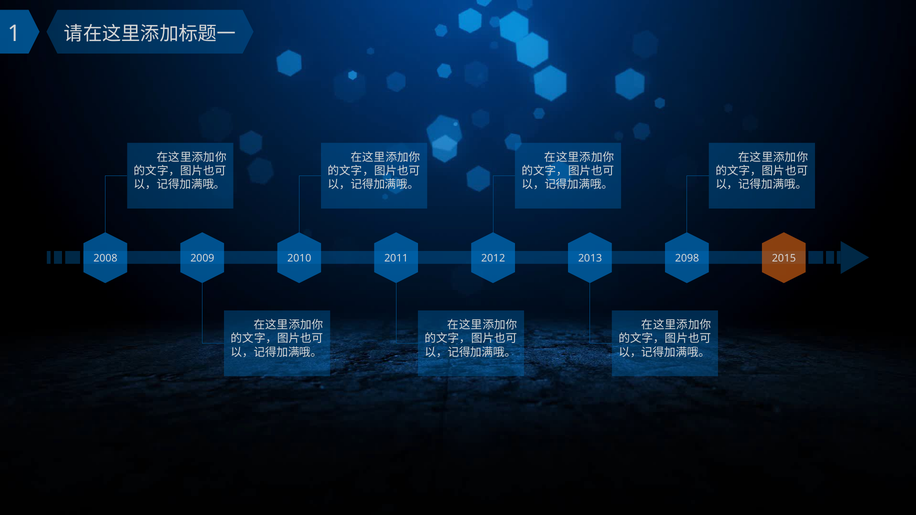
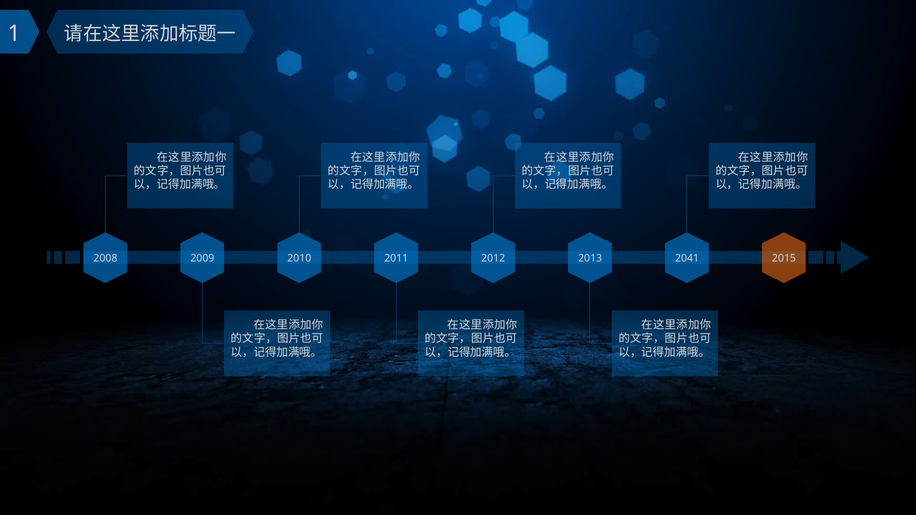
2098: 2098 -> 2041
